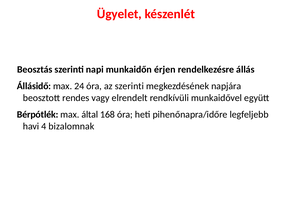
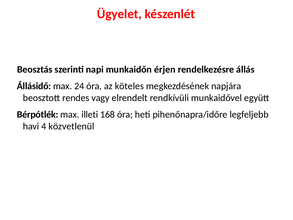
az szerinti: szerinti -> köteles
által: által -> illeti
bizalomnak: bizalomnak -> közvetlenül
